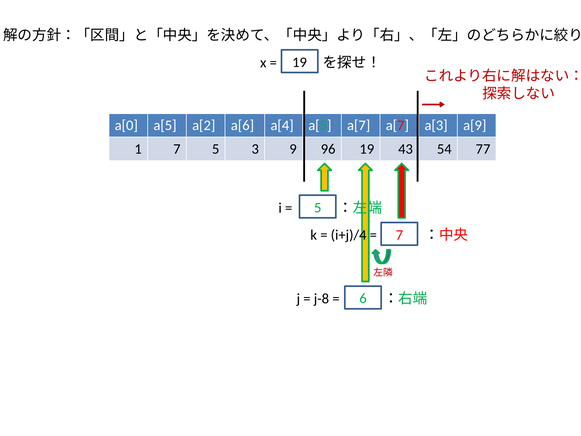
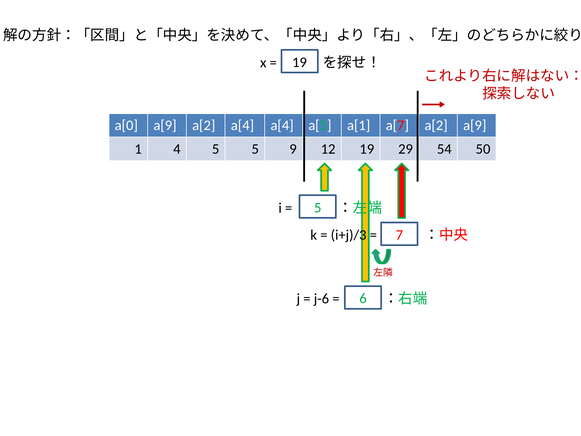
a[0 a[5: a[5 -> a[9
a[2 a[6: a[6 -> a[4
a[5 a[7: a[7 -> a[1
a[7 a[3: a[3 -> a[2
1 7: 7 -> 4
5 3: 3 -> 5
96: 96 -> 12
43: 43 -> 29
77: 77 -> 50
i+j)/4: i+j)/4 -> i+j)/3
j-8: j-8 -> j-6
